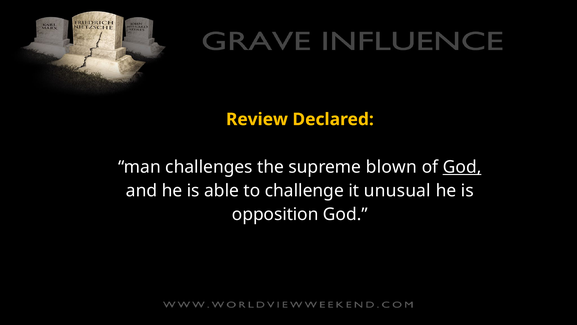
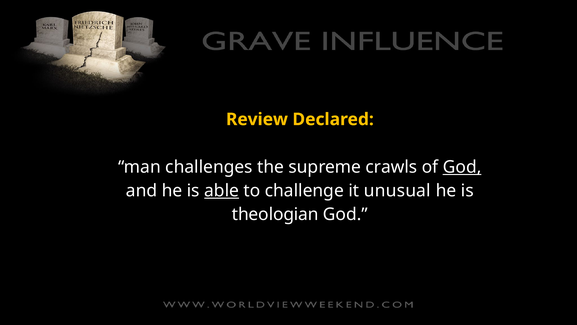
blown: blown -> crawls
able underline: none -> present
opposition: opposition -> theologian
